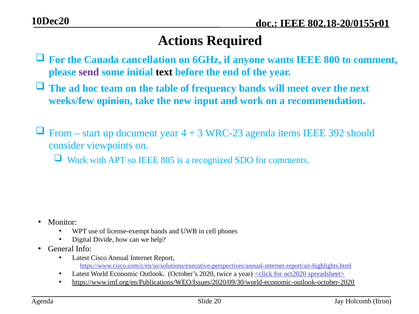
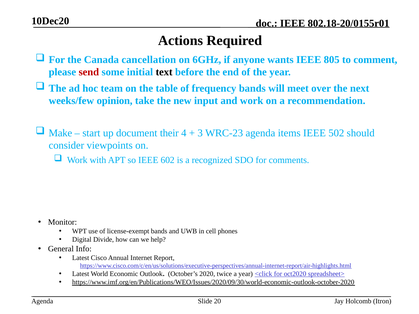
800: 800 -> 805
send colour: purple -> red
From: From -> Make
document year: year -> their
392: 392 -> 502
805: 805 -> 602
